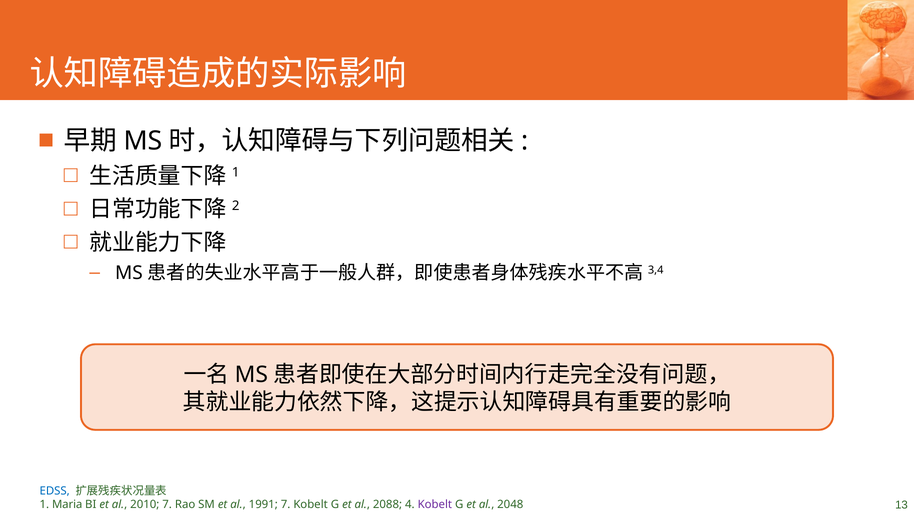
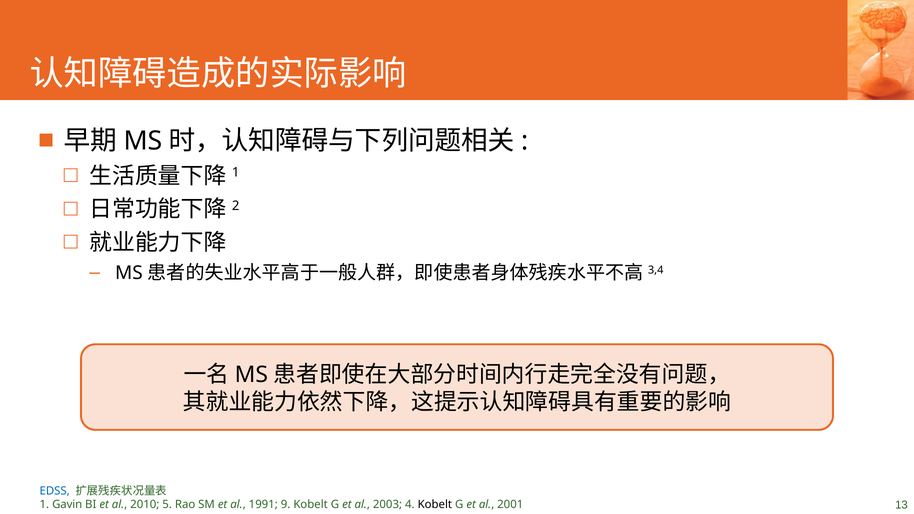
Maria: Maria -> Gavin
2010 7: 7 -> 5
1991 7: 7 -> 9
2088: 2088 -> 2003
Kobelt at (435, 504) colour: purple -> black
2048: 2048 -> 2001
